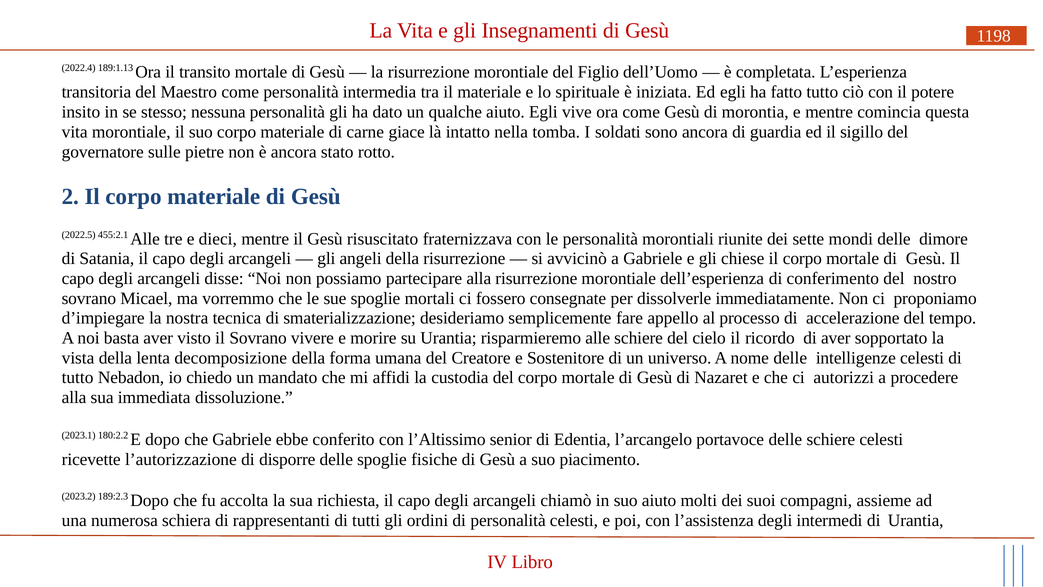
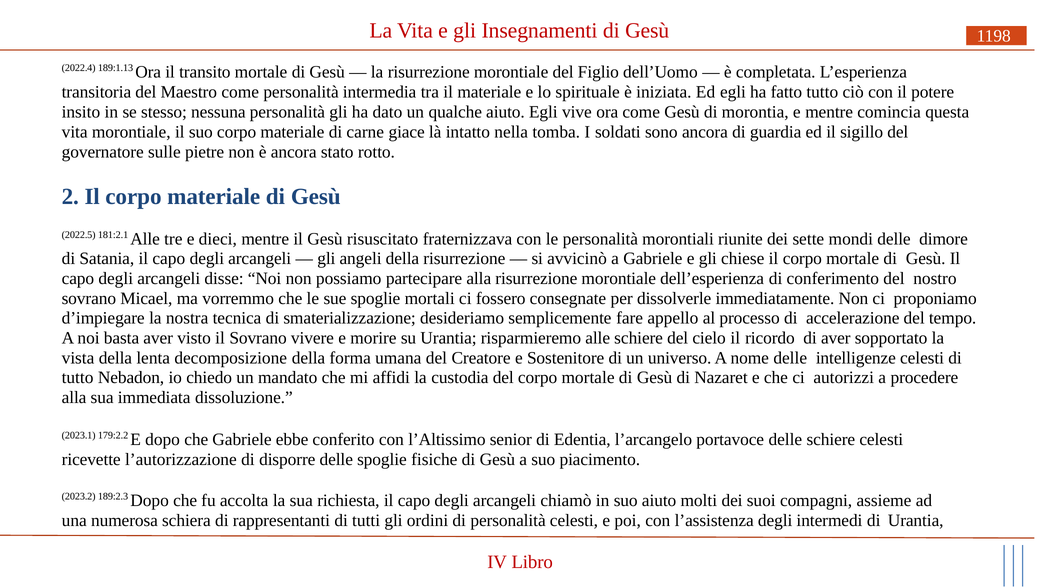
455:2.1: 455:2.1 -> 181:2.1
180:2.2: 180:2.2 -> 179:2.2
